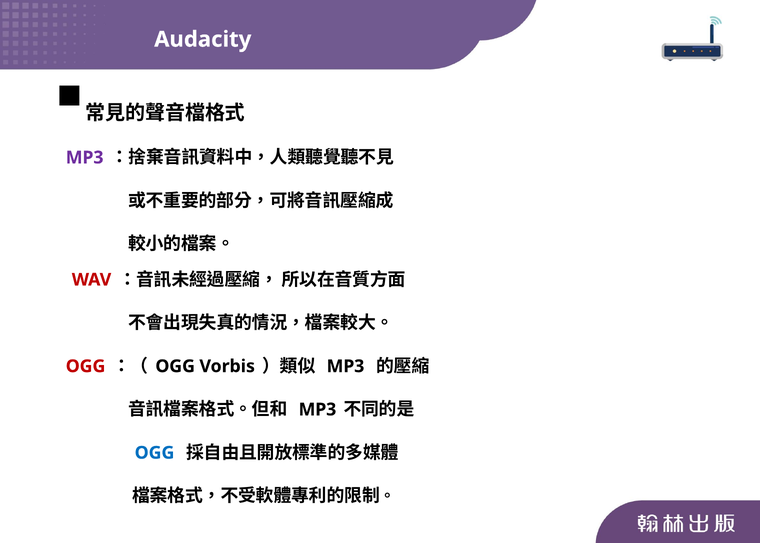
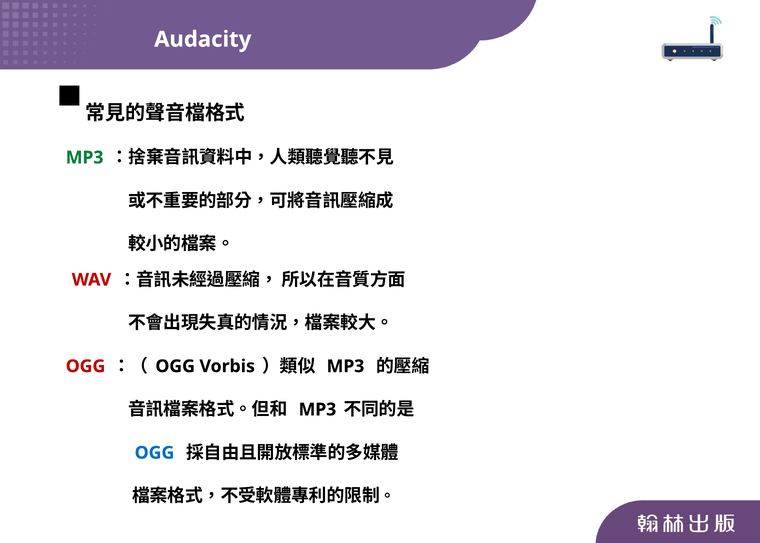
MP3 at (85, 158) colour: purple -> green
